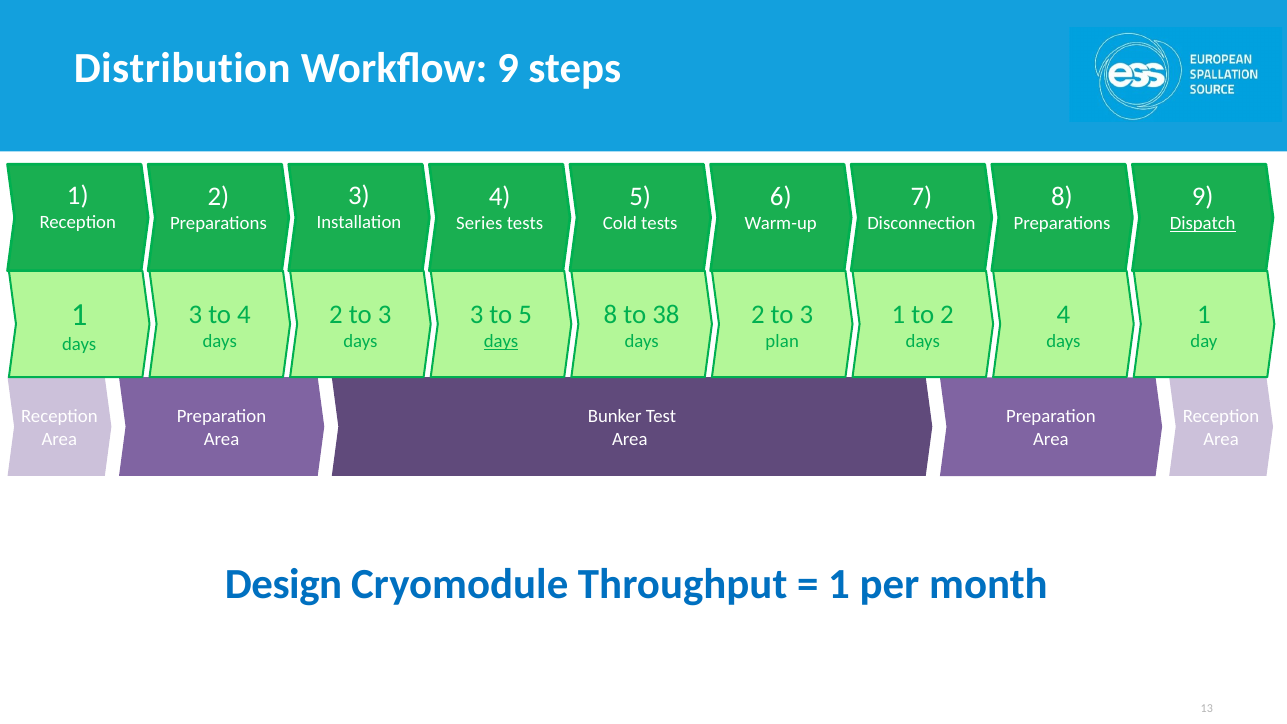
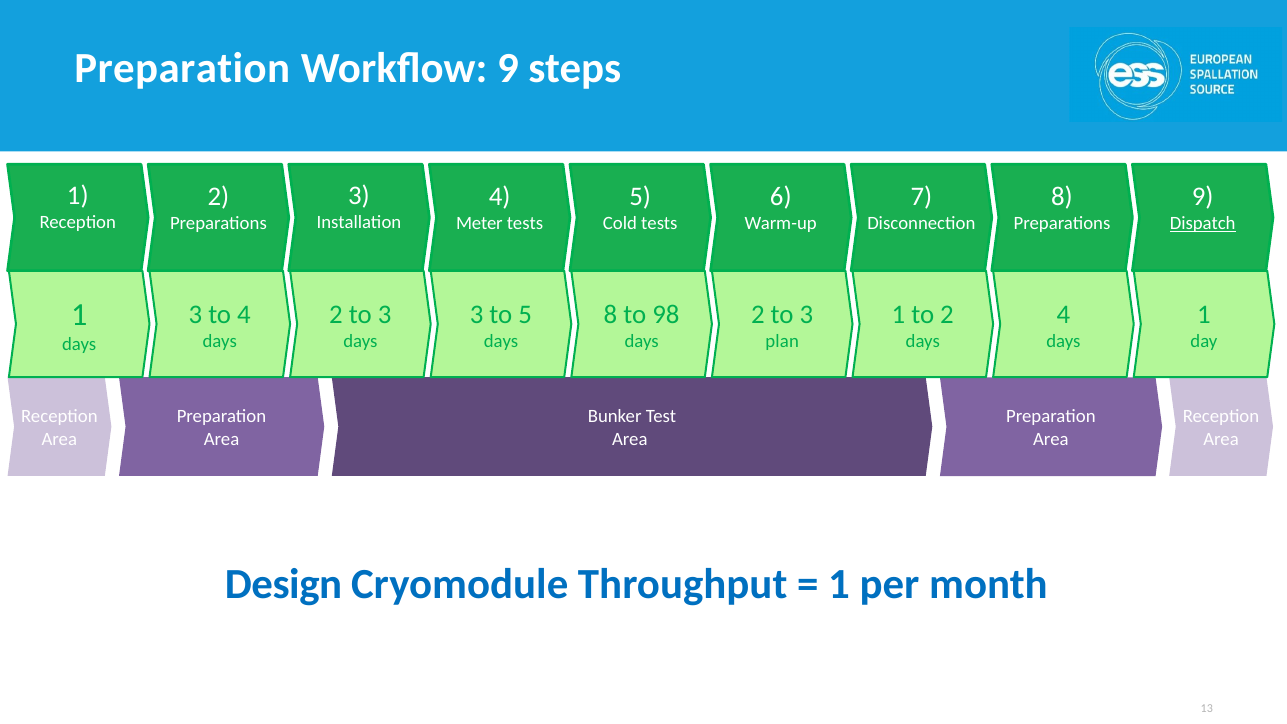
Distribution at (182, 68): Distribution -> Preparation
Series: Series -> Meter
38: 38 -> 98
days at (501, 341) underline: present -> none
